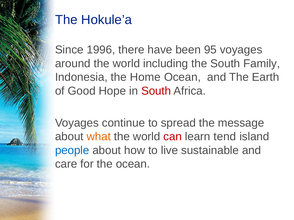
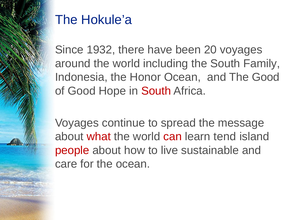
1996: 1996 -> 1932
95: 95 -> 20
Home: Home -> Honor
The Earth: Earth -> Good
what colour: orange -> red
people colour: blue -> red
